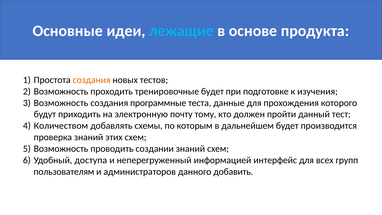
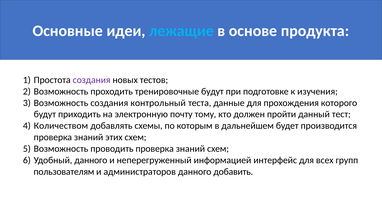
создания at (92, 80) colour: orange -> purple
тренировочные будет: будет -> будут
программные: программные -> контрольный
проводить создании: создании -> проверка
Удобный доступа: доступа -> данного
